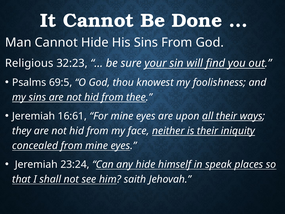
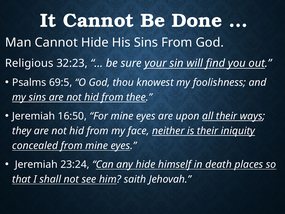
16:61: 16:61 -> 16:50
speak: speak -> death
